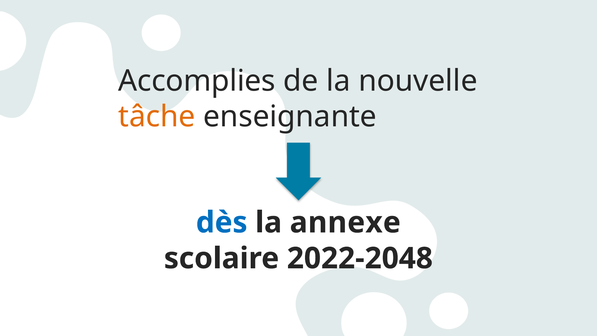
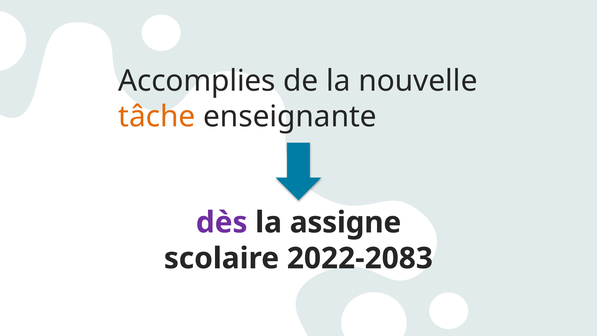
dès colour: blue -> purple
annexe: annexe -> assigne
2022-2048: 2022-2048 -> 2022-2083
